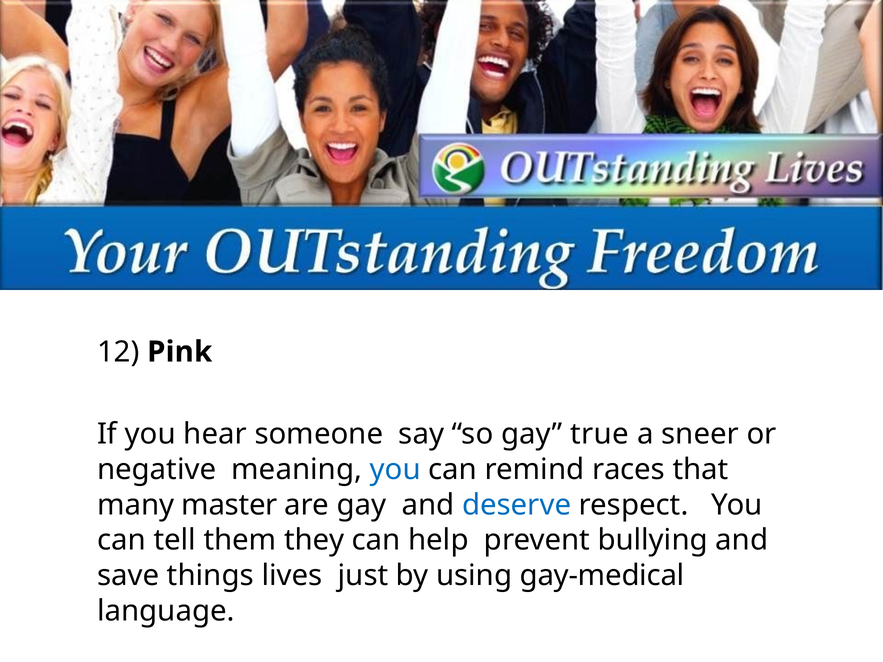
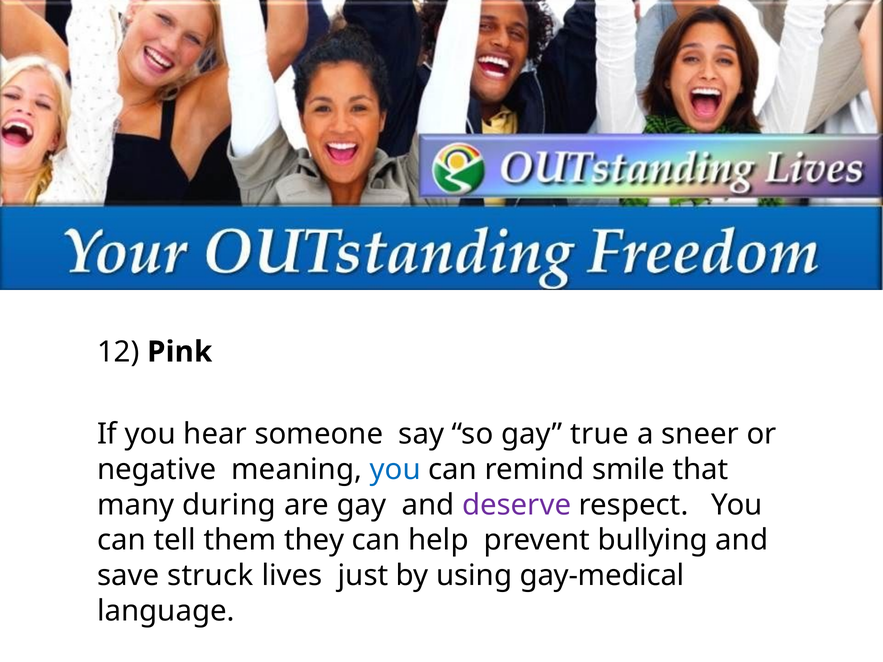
races: races -> smile
master: master -> during
deserve colour: blue -> purple
things: things -> struck
